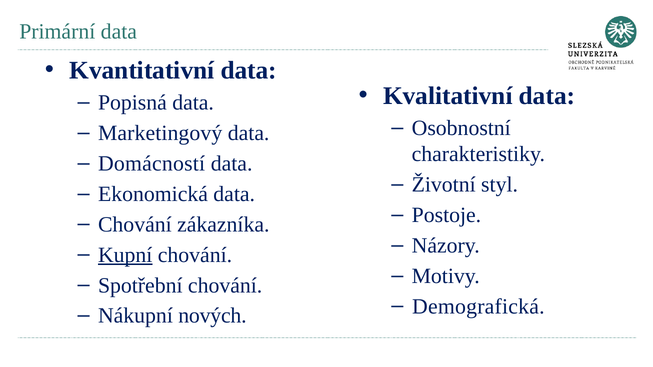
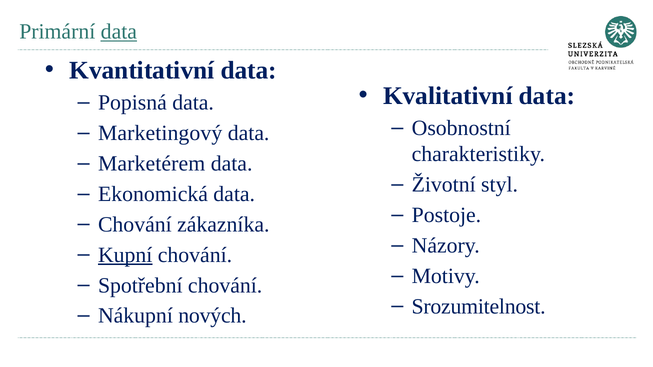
data at (119, 32) underline: none -> present
Domácností: Domácností -> Marketérem
Demografická: Demografická -> Srozumitelnost
